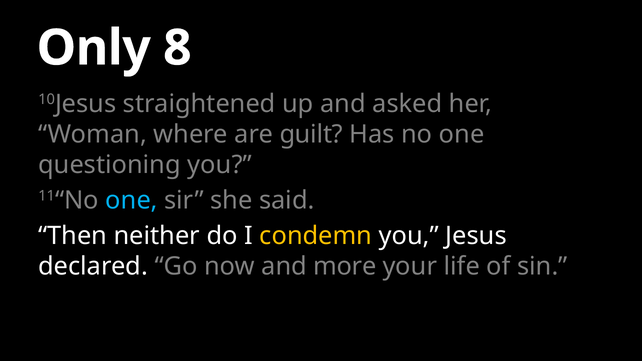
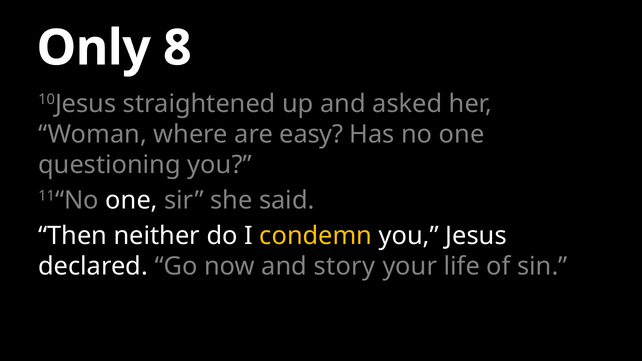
guilt: guilt -> easy
one at (132, 200) colour: light blue -> white
more: more -> story
